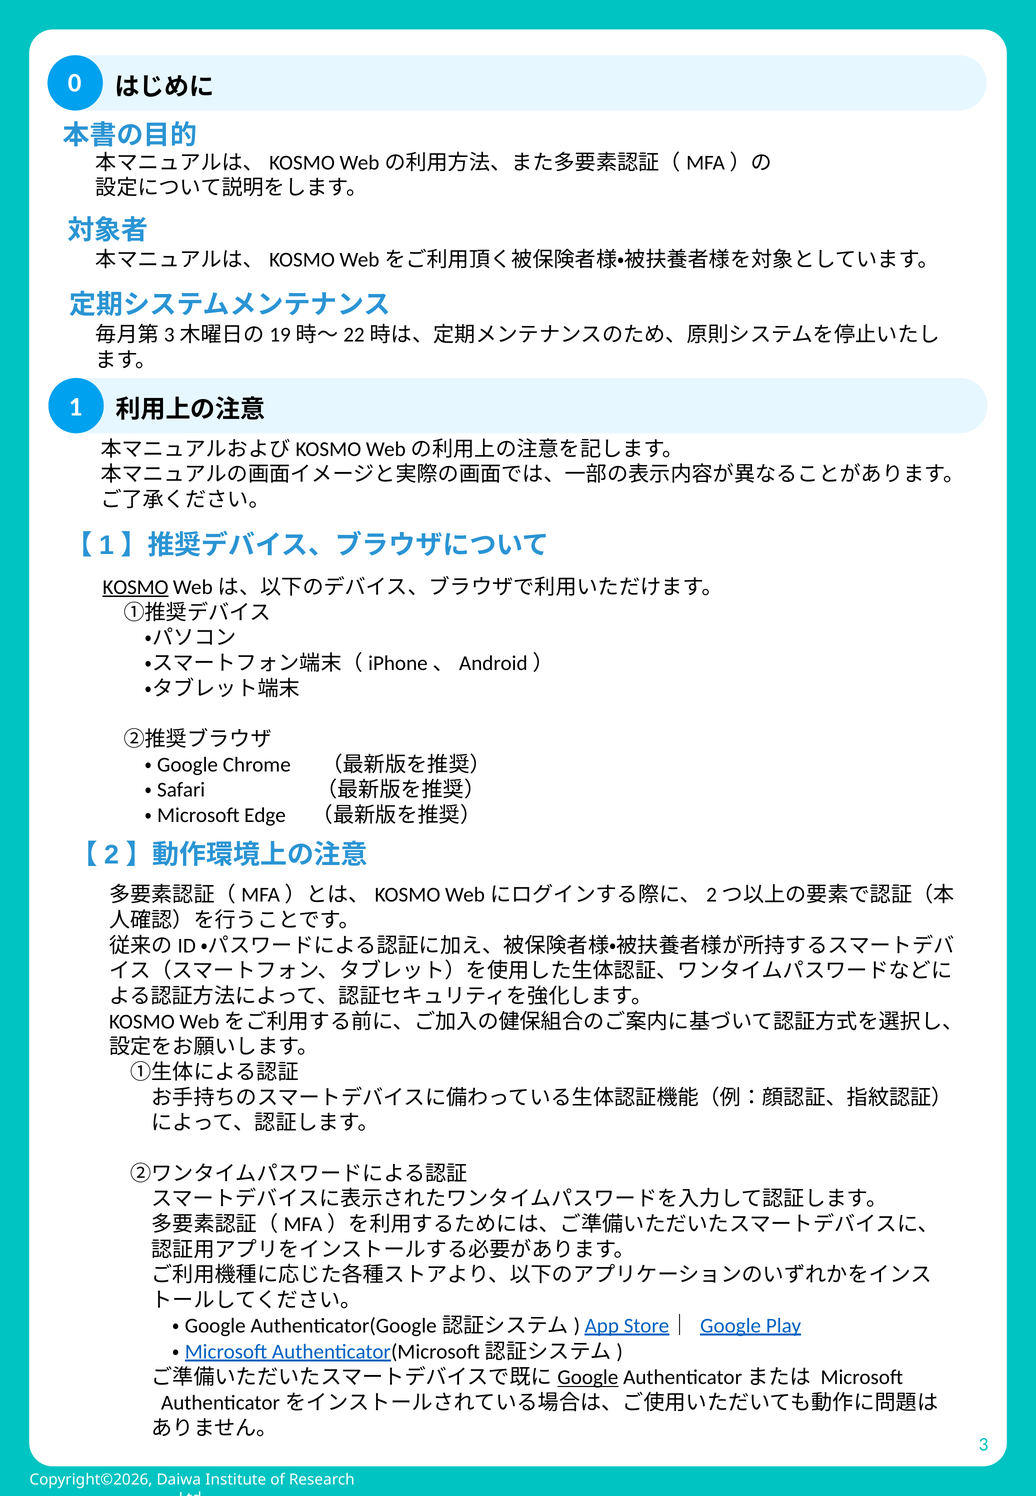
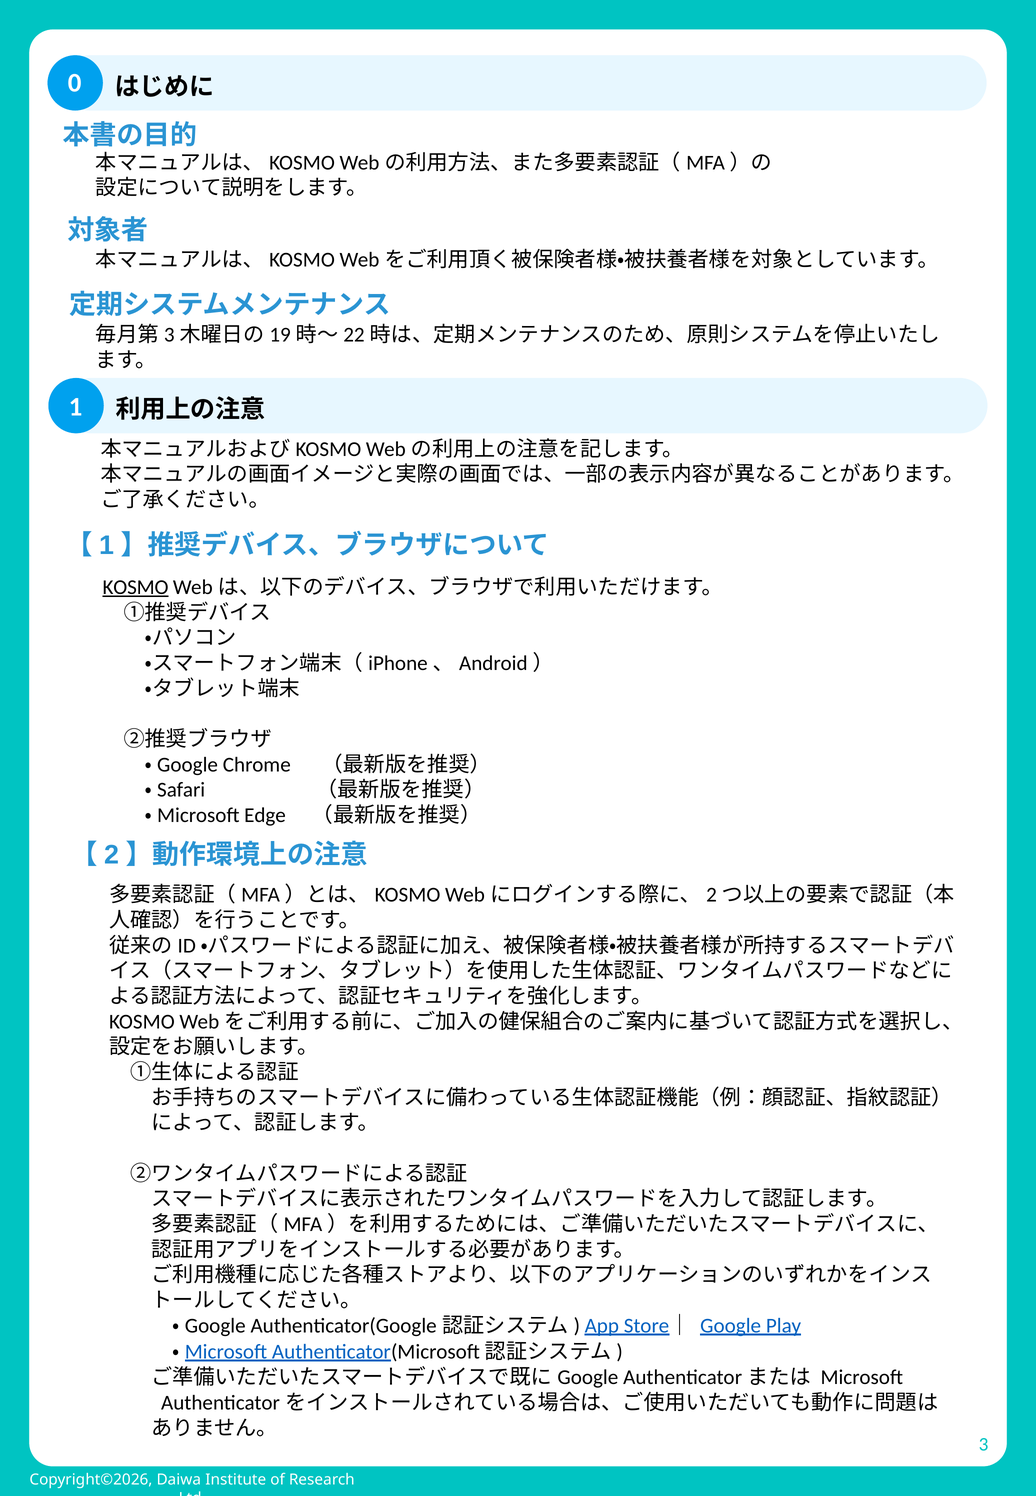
Google at (588, 1378) underline: present -> none
